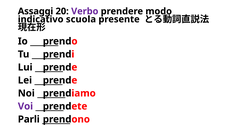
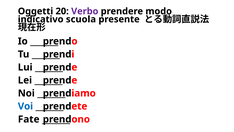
Assaggi: Assaggi -> Oggetti
Voi colour: purple -> blue
Parli: Parli -> Fate
